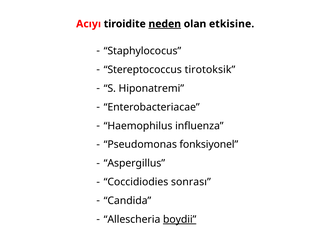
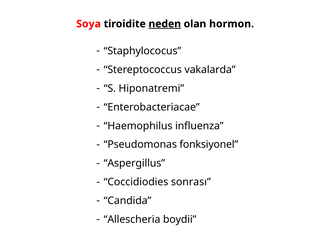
Acıyı: Acıyı -> Soya
etkisine: etkisine -> hormon
tirotoksik: tirotoksik -> vakalarda
boydii underline: present -> none
